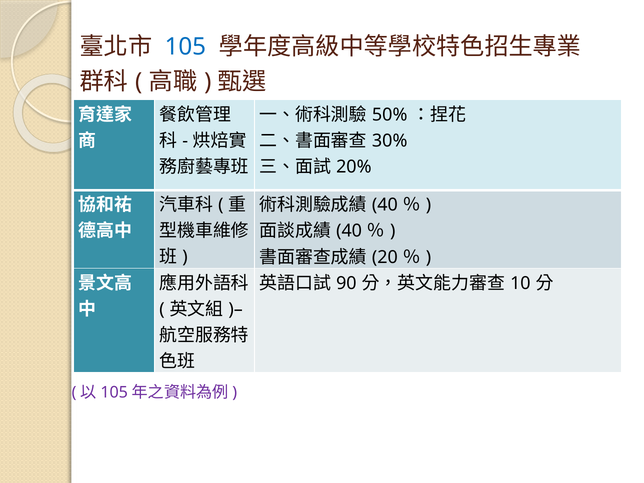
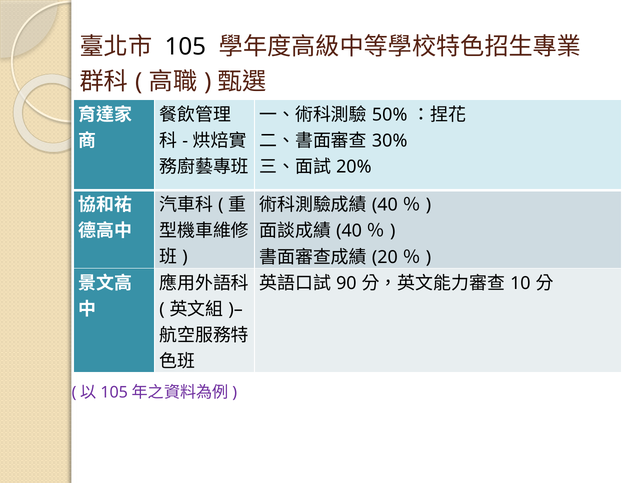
105 colour: blue -> black
